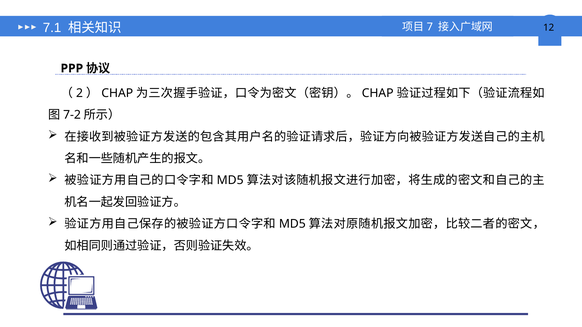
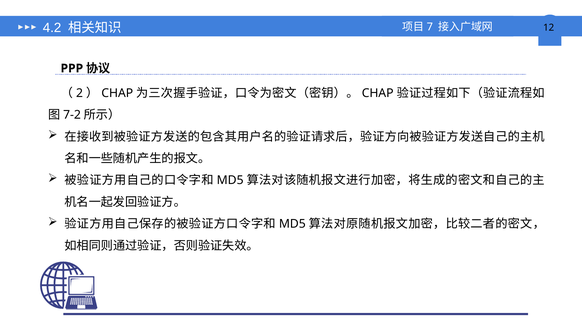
7.1: 7.1 -> 4.2
